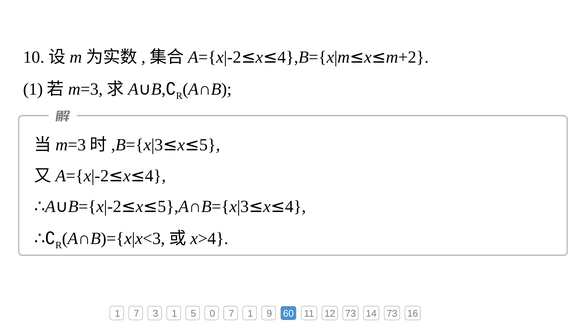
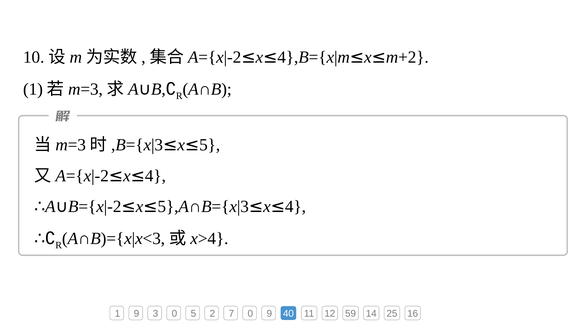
1 7: 7 -> 9
3 1: 1 -> 0
0: 0 -> 2
7 1: 1 -> 0
60: 60 -> 40
12 73: 73 -> 59
14 73: 73 -> 25
